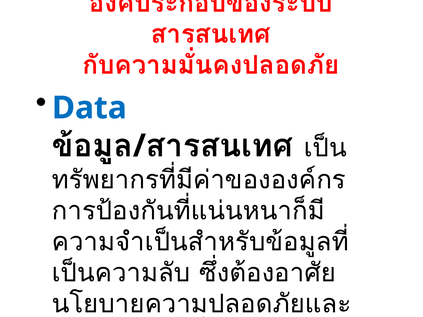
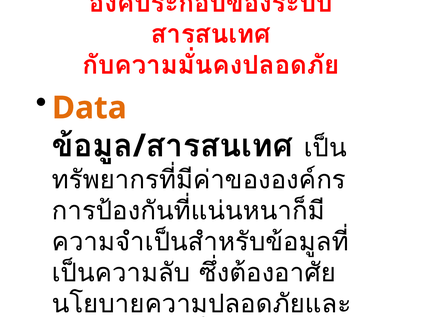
Data colour: blue -> orange
